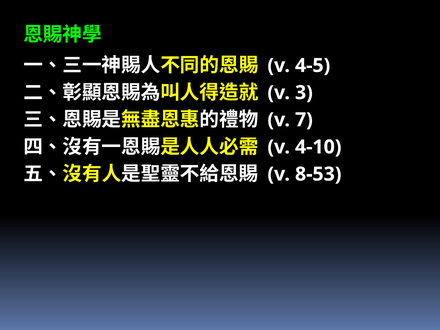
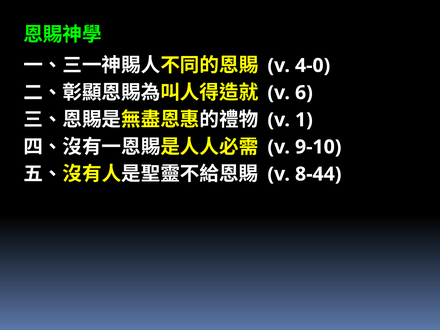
4-5: 4-5 -> 4-0
3: 3 -> 6
7: 7 -> 1
4-10: 4-10 -> 9-10
8-53: 8-53 -> 8-44
